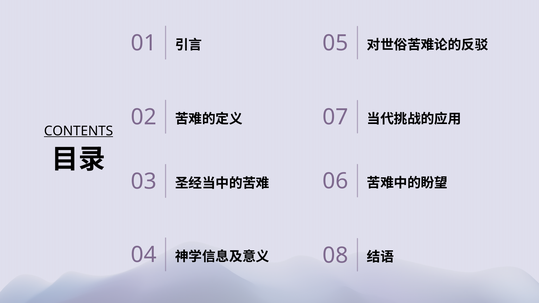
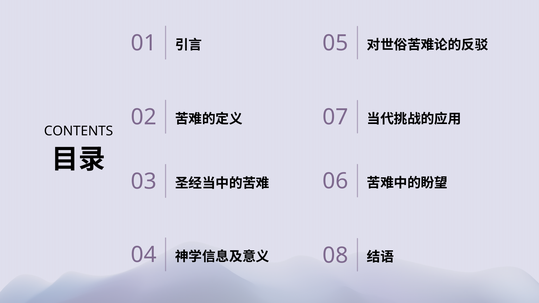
CONTENTS underline: present -> none
